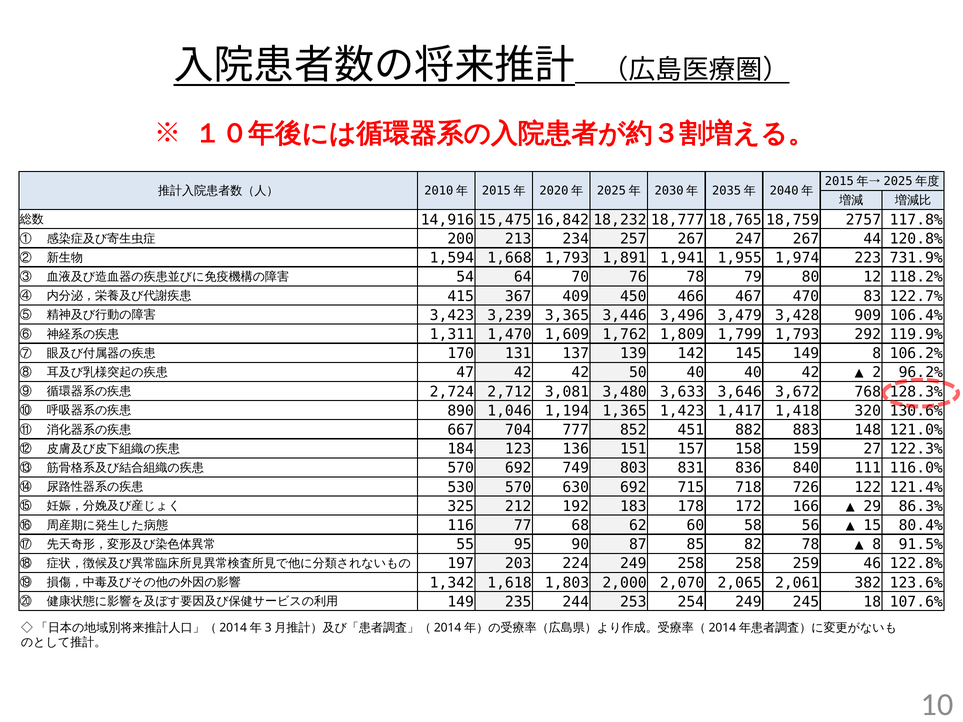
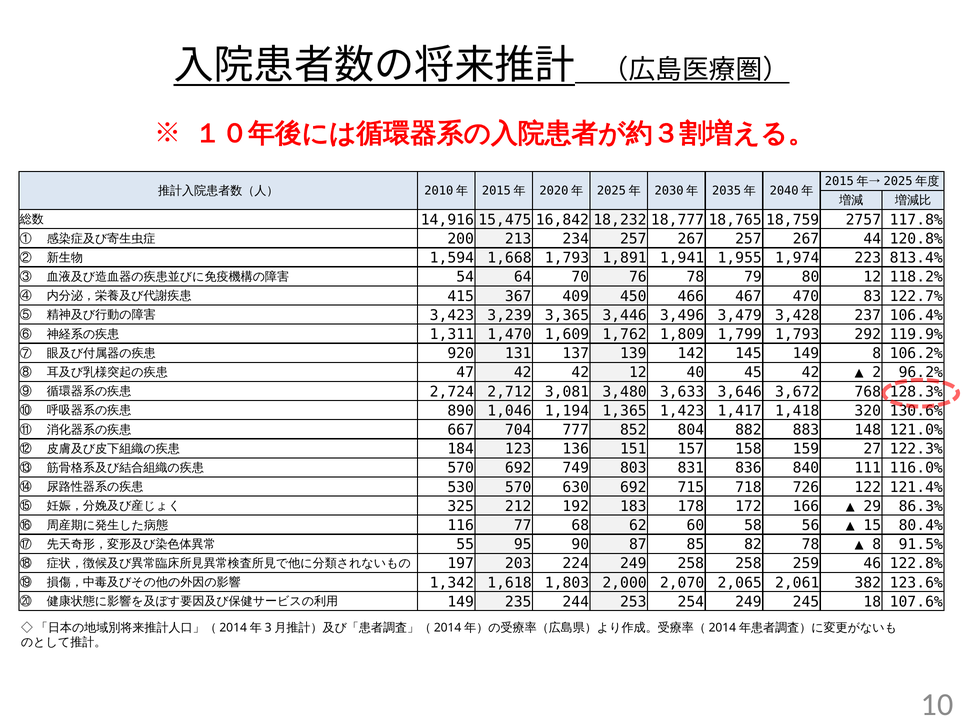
267 247: 247 -> 257
731.9%: 731.9% -> 813.4%
909: 909 -> 237
170: 170 -> 920
42 50: 50 -> 12
40 40: 40 -> 45
451: 451 -> 804
